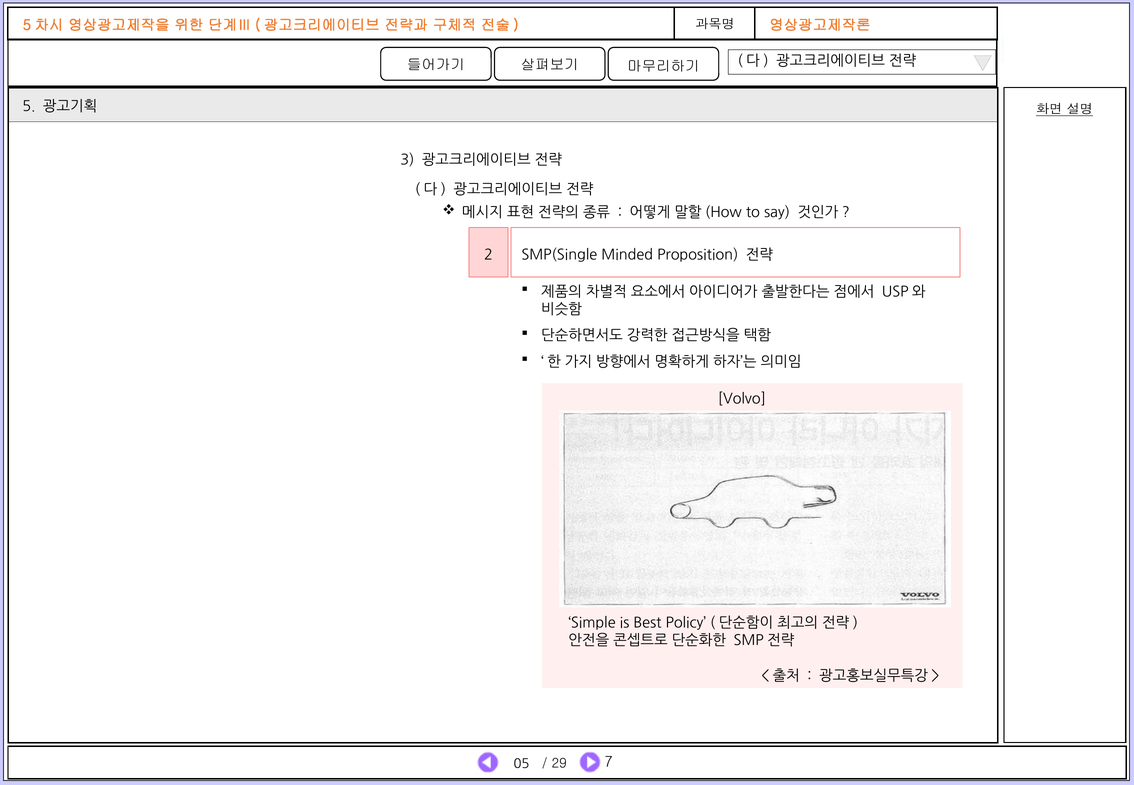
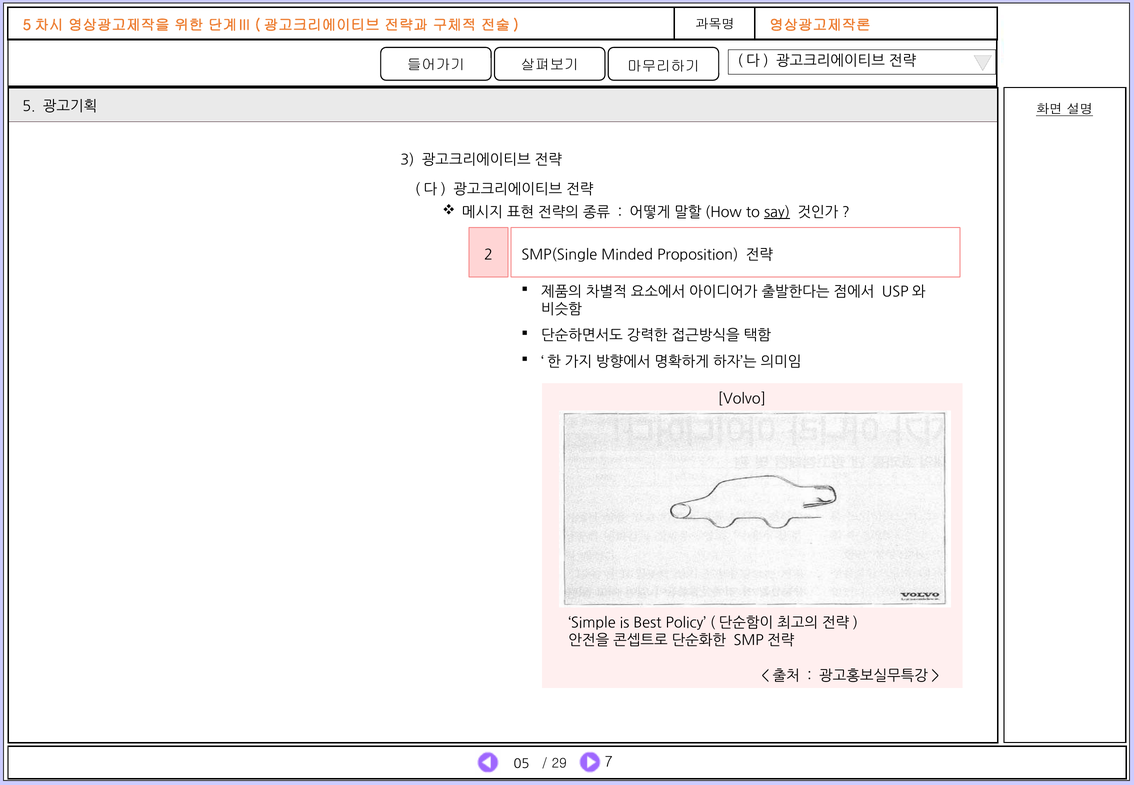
say underline: none -> present
